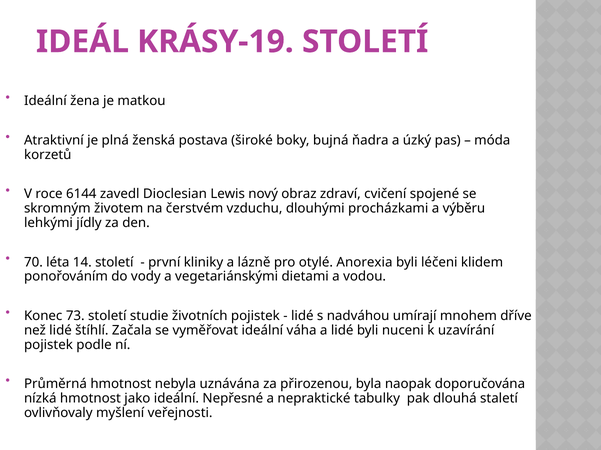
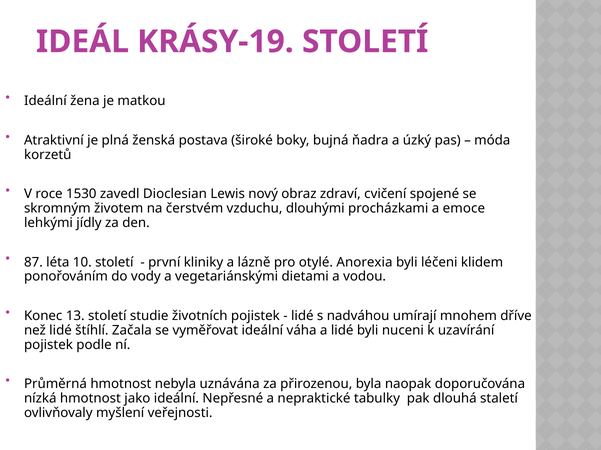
6144: 6144 -> 1530
výběru: výběru -> emoce
70: 70 -> 87
14: 14 -> 10
73: 73 -> 13
